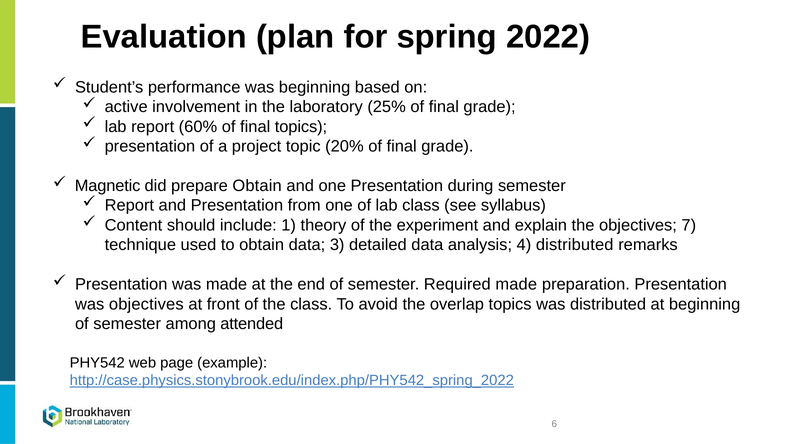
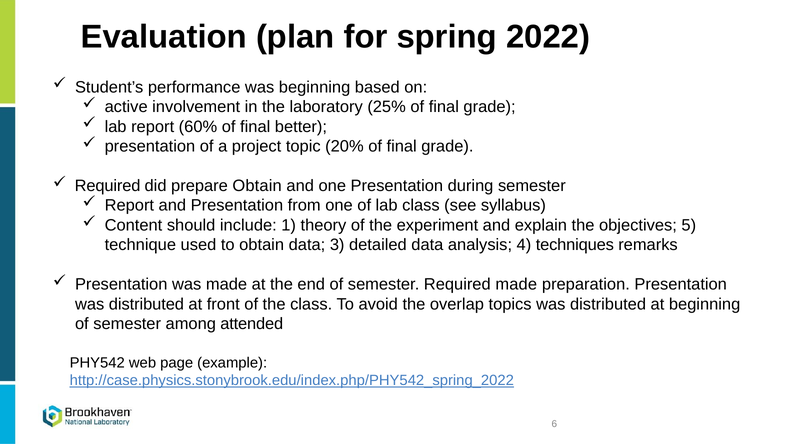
final topics: topics -> better
Magnetic at (108, 186): Magnetic -> Required
7: 7 -> 5
4 distributed: distributed -> techniques
objectives at (146, 305): objectives -> distributed
